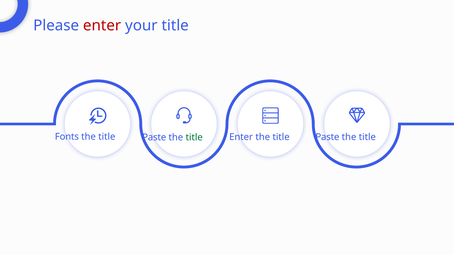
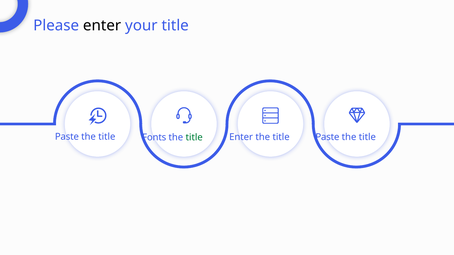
enter at (102, 25) colour: red -> black
Fonts at (67, 137): Fonts -> Paste
Paste at (154, 138): Paste -> Fonts
